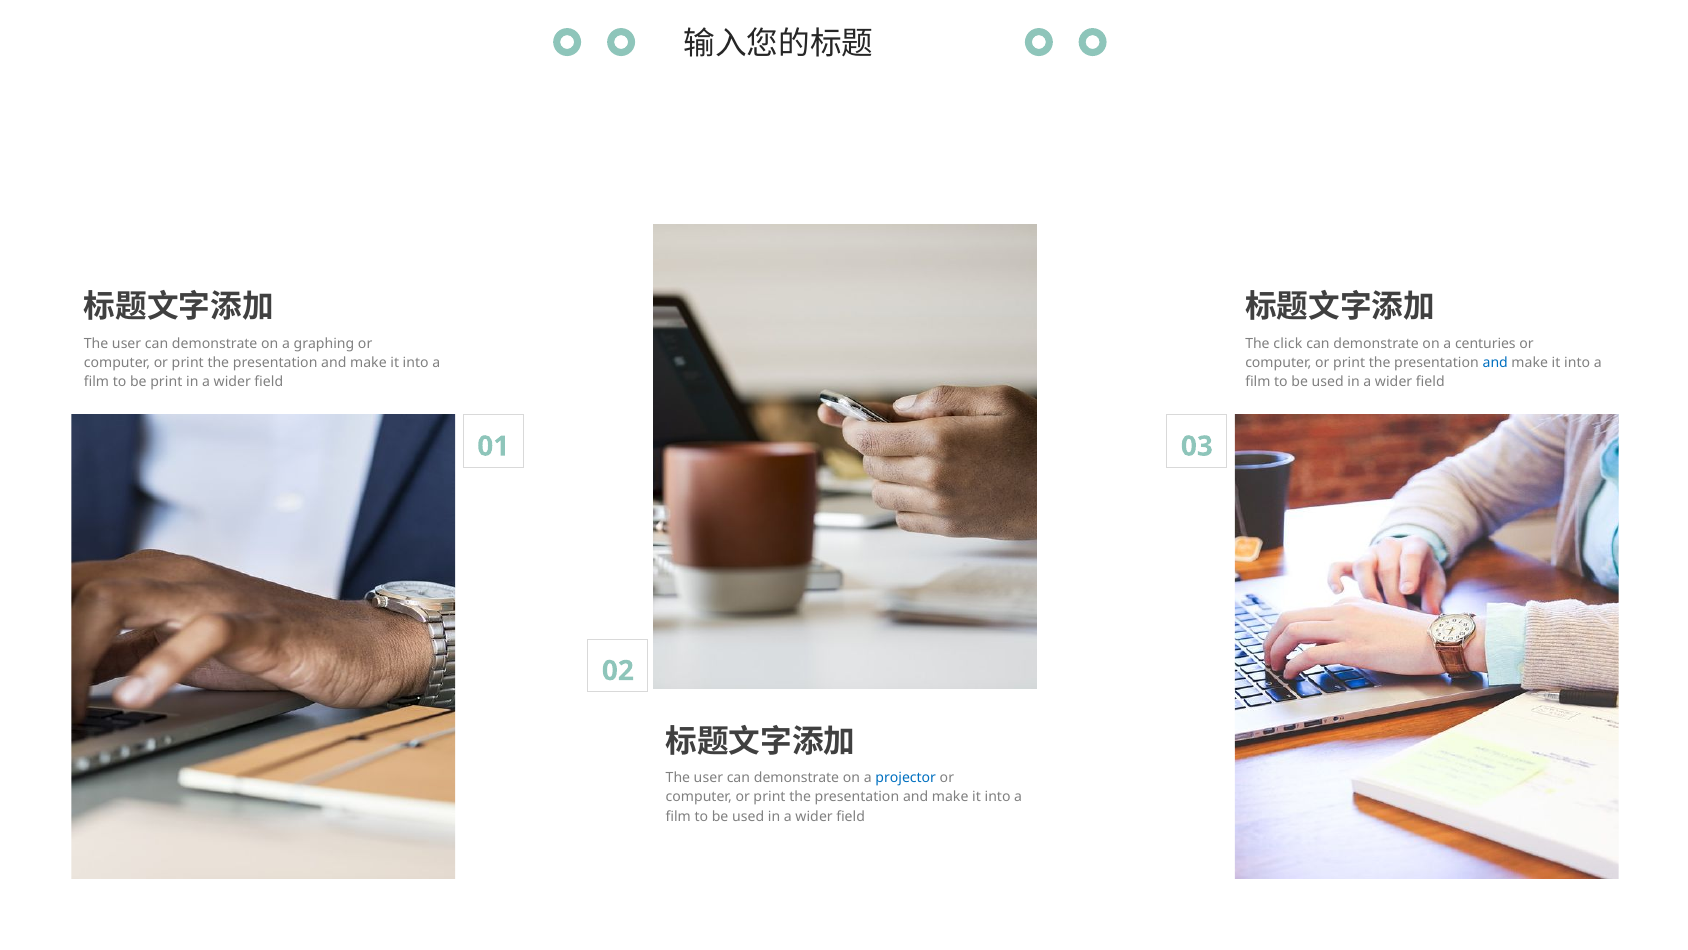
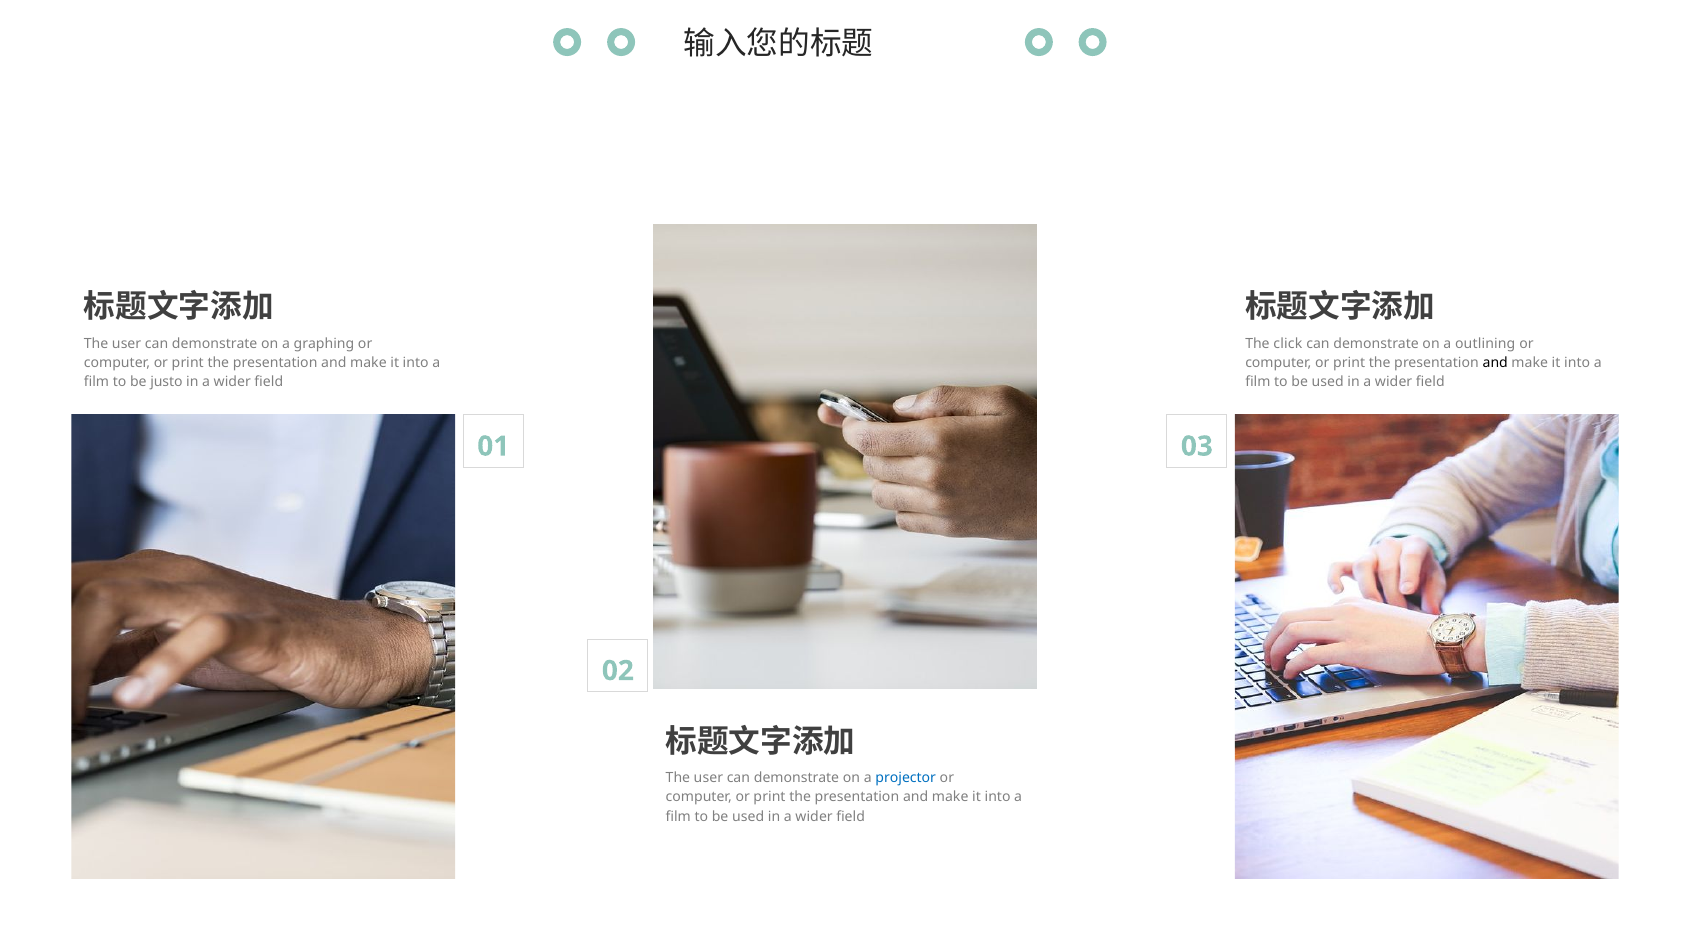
centuries: centuries -> outlining
and at (1495, 362) colour: blue -> black
be print: print -> justo
